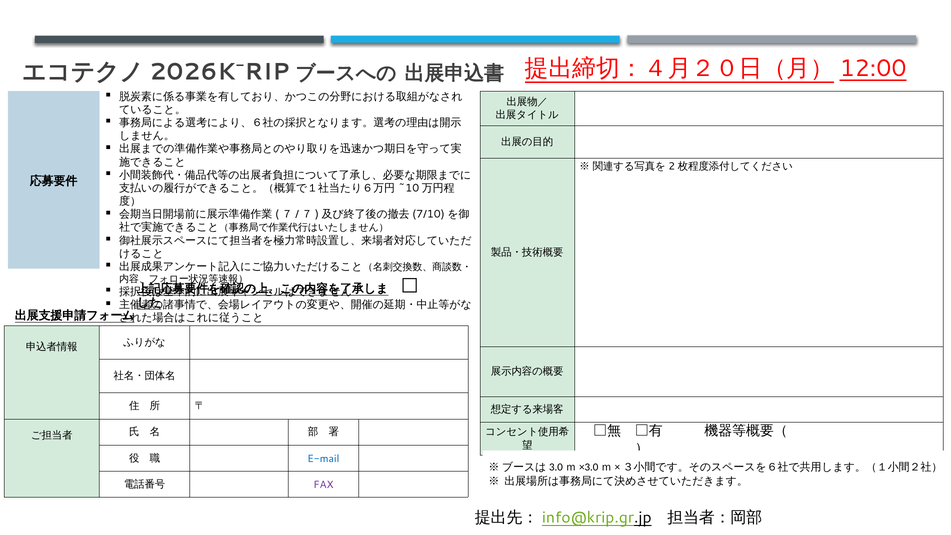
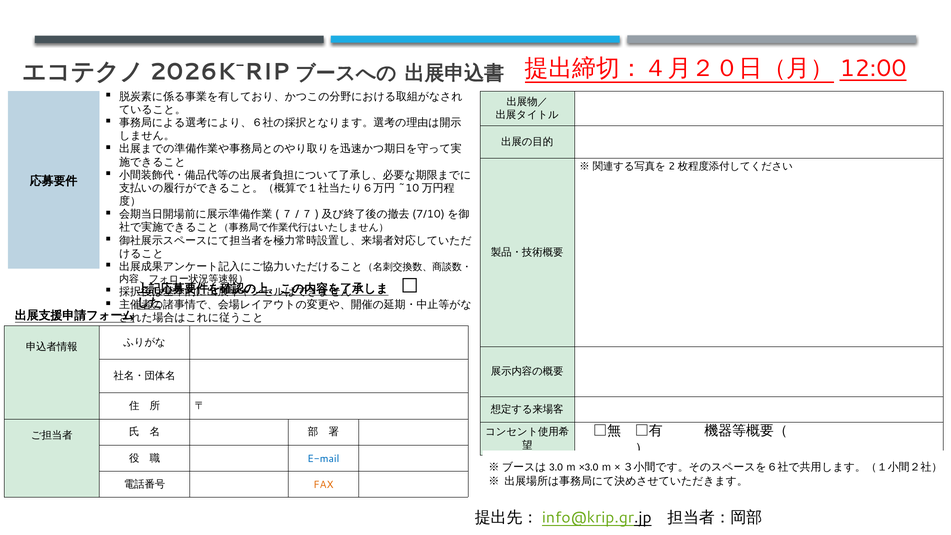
FAX colour: purple -> orange
